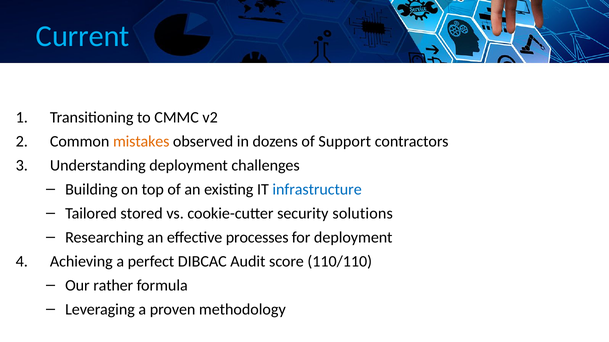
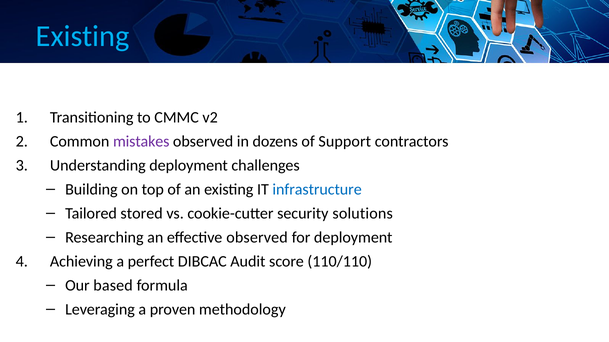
Current at (83, 36): Current -> Existing
mistakes colour: orange -> purple
effective processes: processes -> observed
rather: rather -> based
